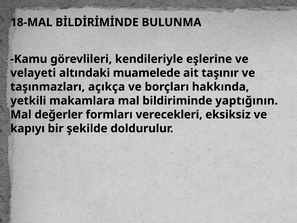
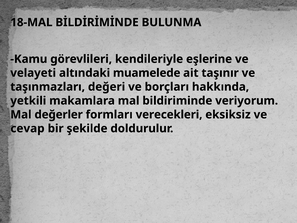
açıkça: açıkça -> değeri
yaptığının: yaptığının -> veriyorum
kapıyı: kapıyı -> cevap
